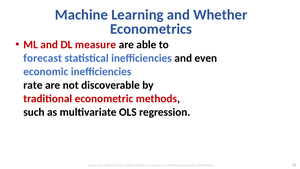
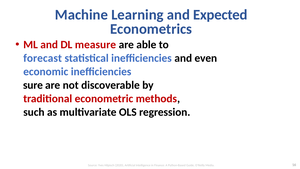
Whether: Whether -> Expected
rate: rate -> sure
